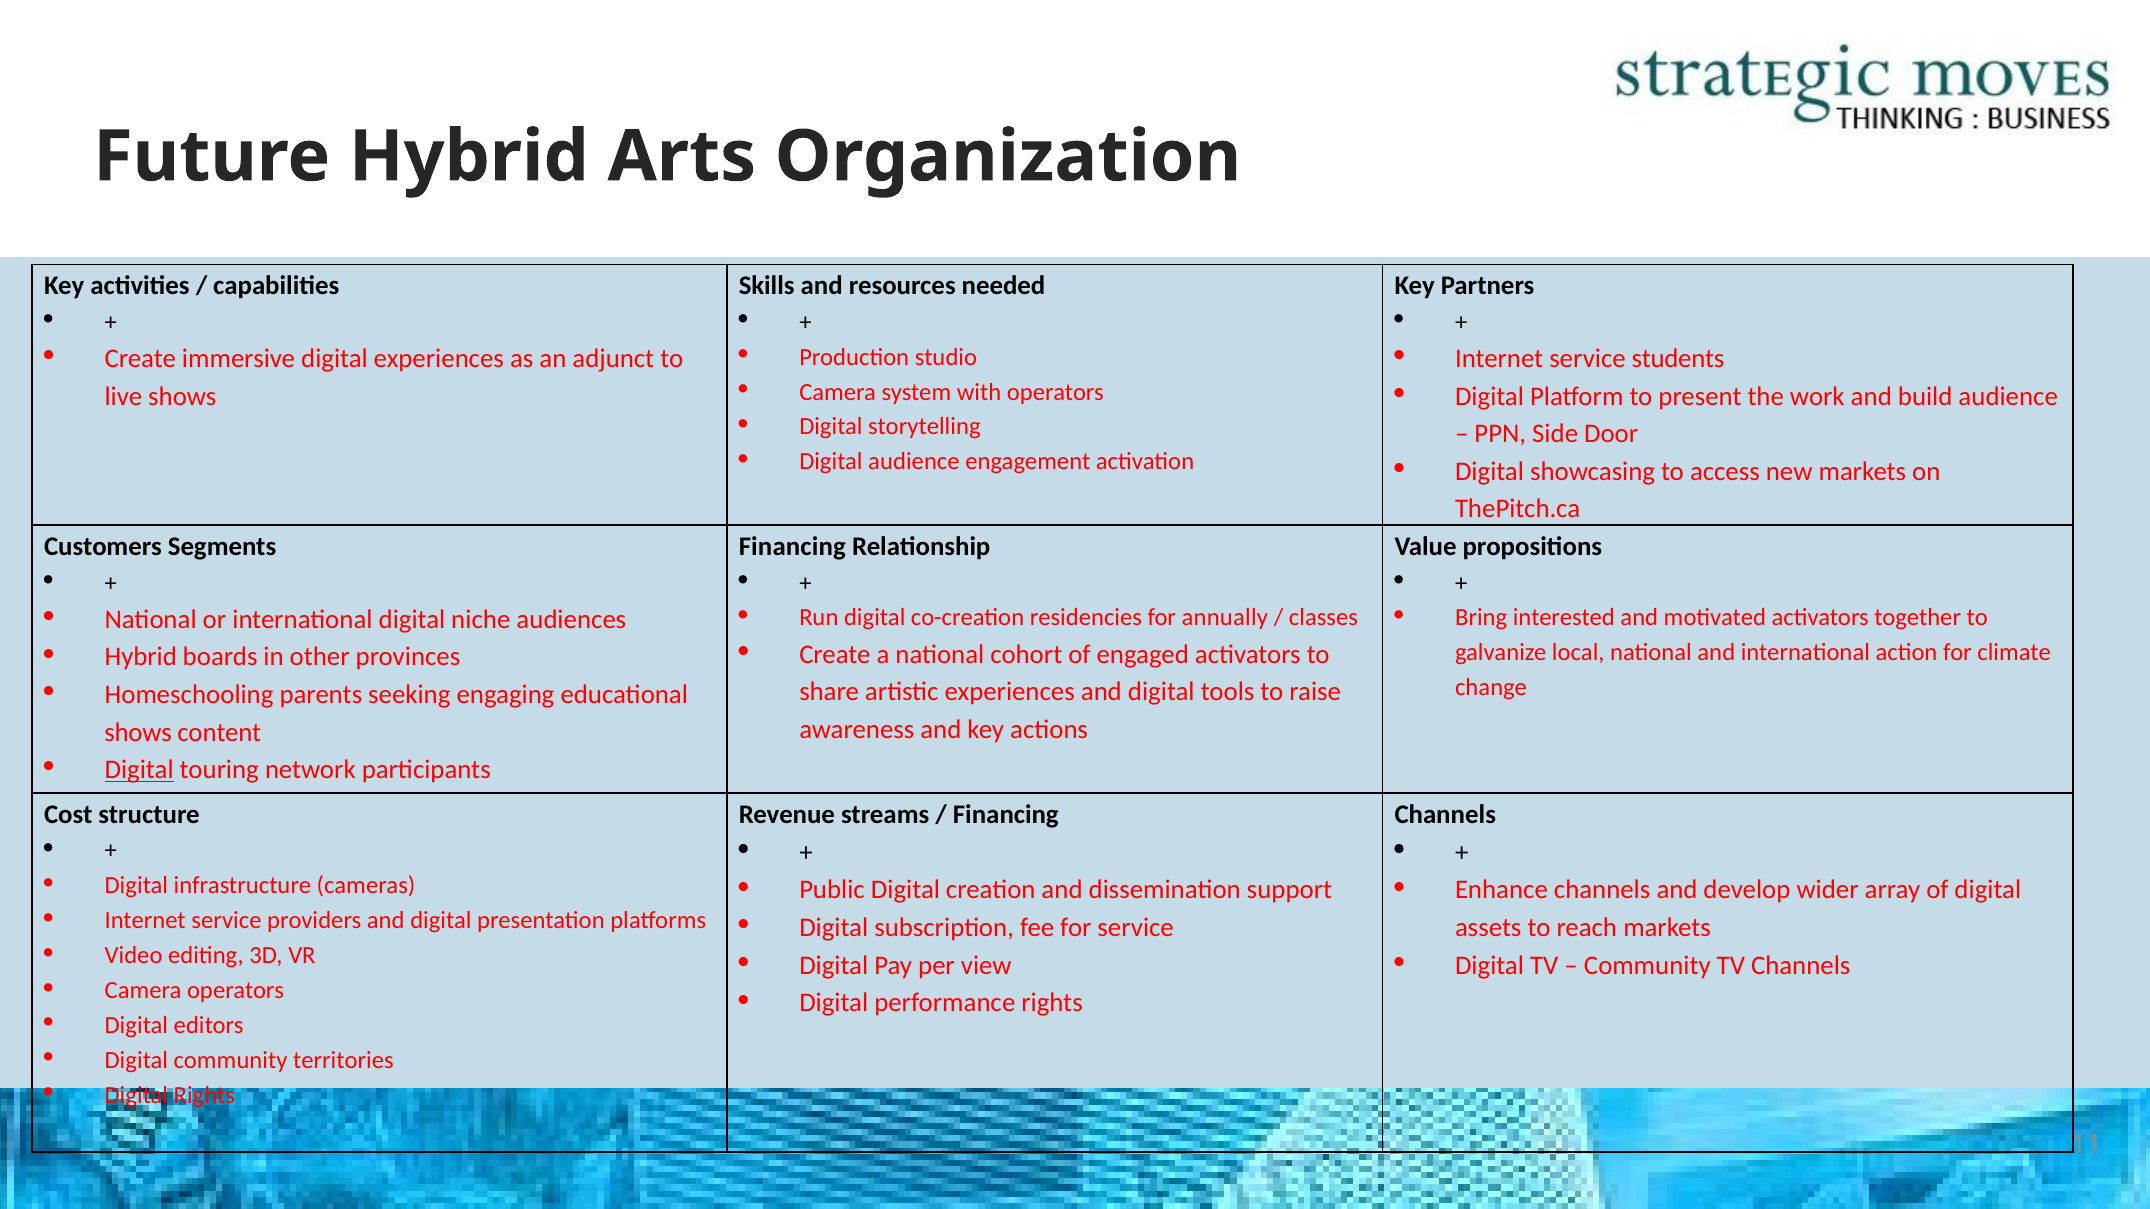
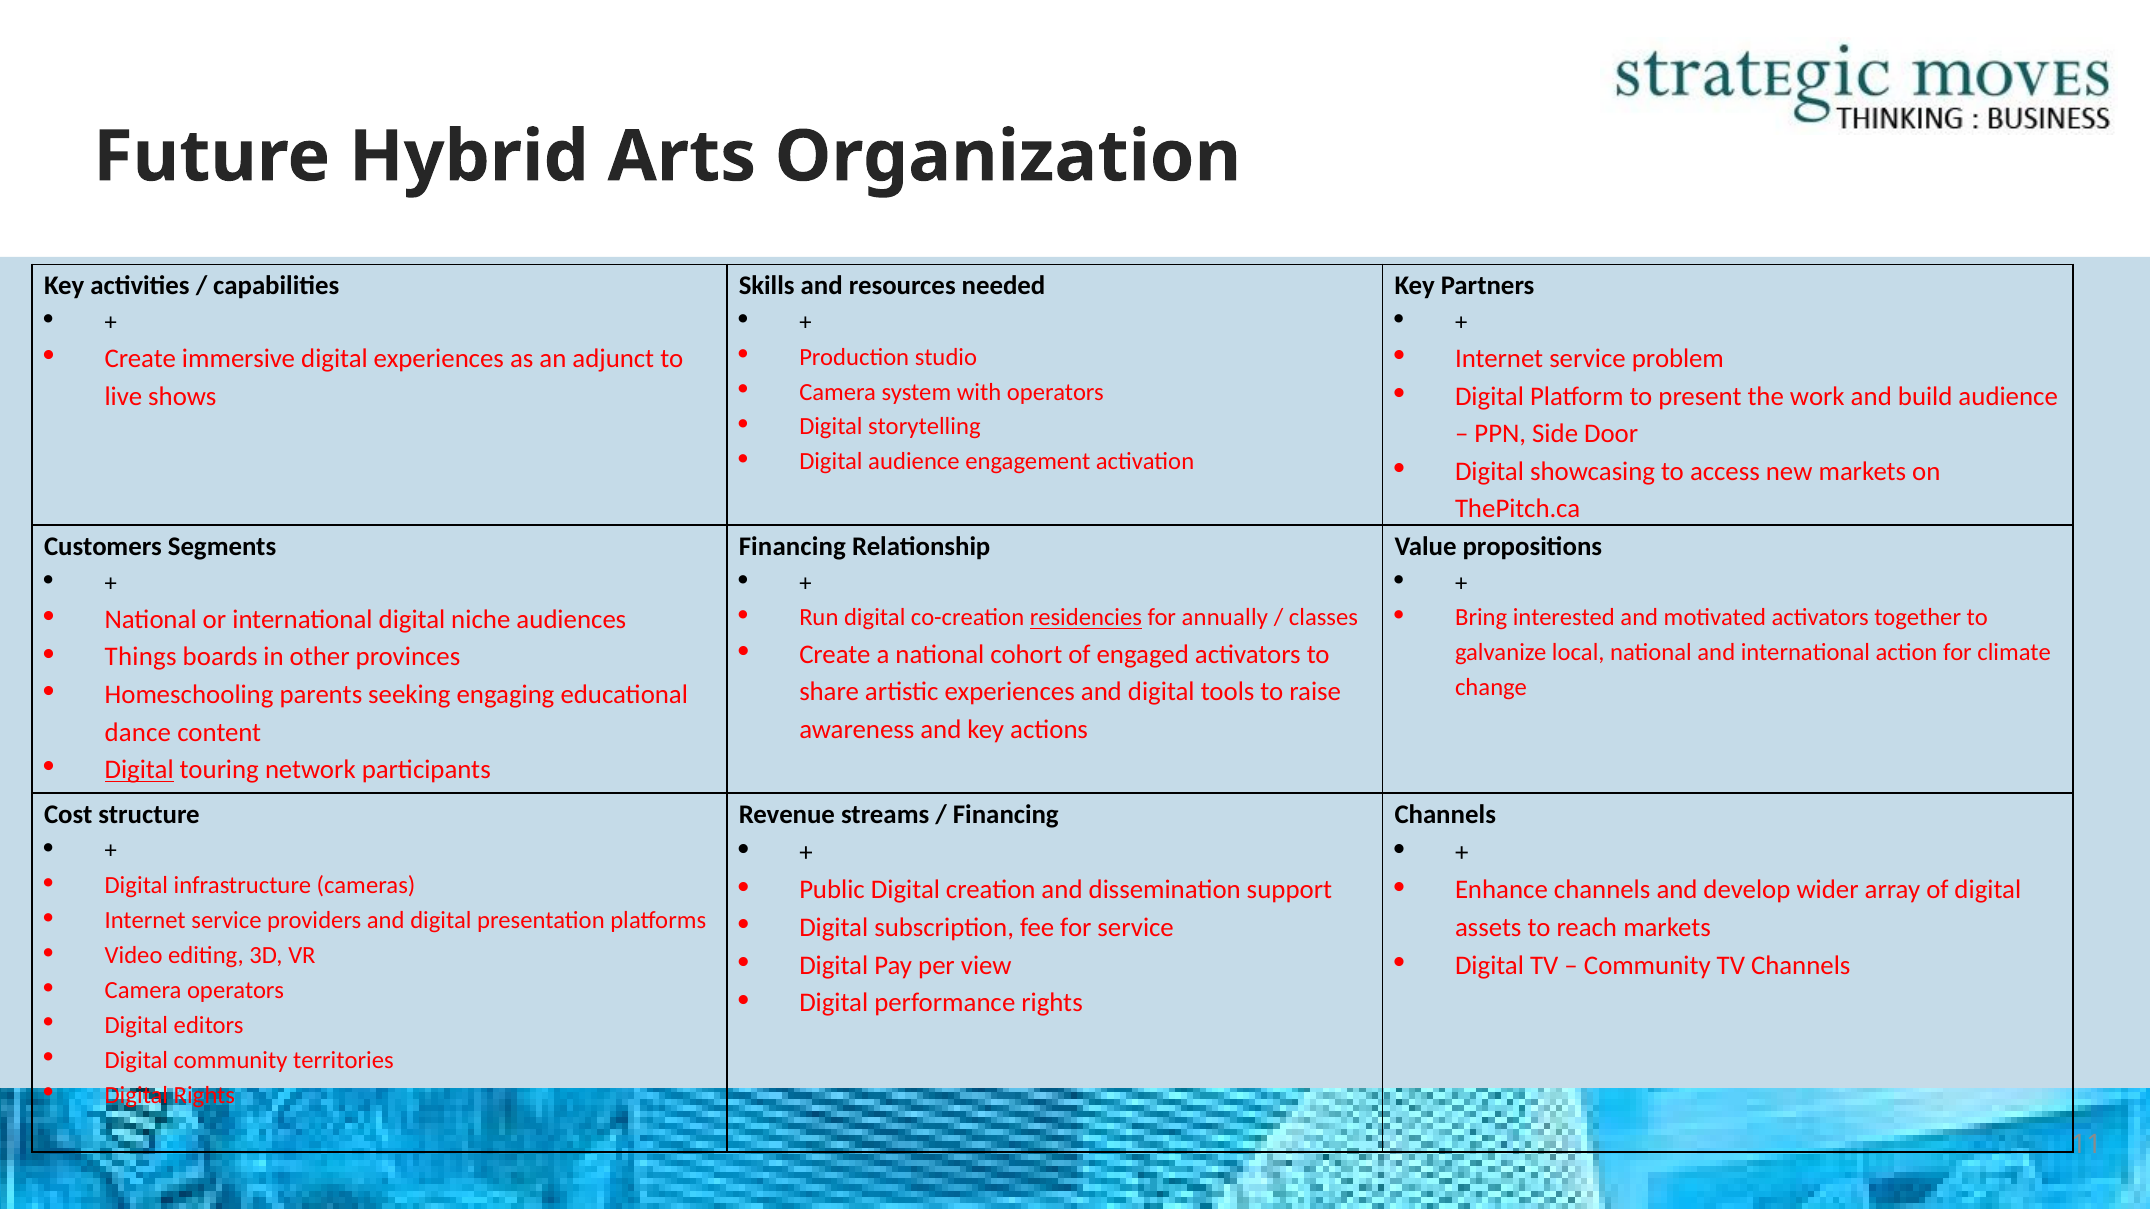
students: students -> problem
residencies underline: none -> present
Hybrid at (141, 657): Hybrid -> Things
shows at (138, 732): shows -> dance
